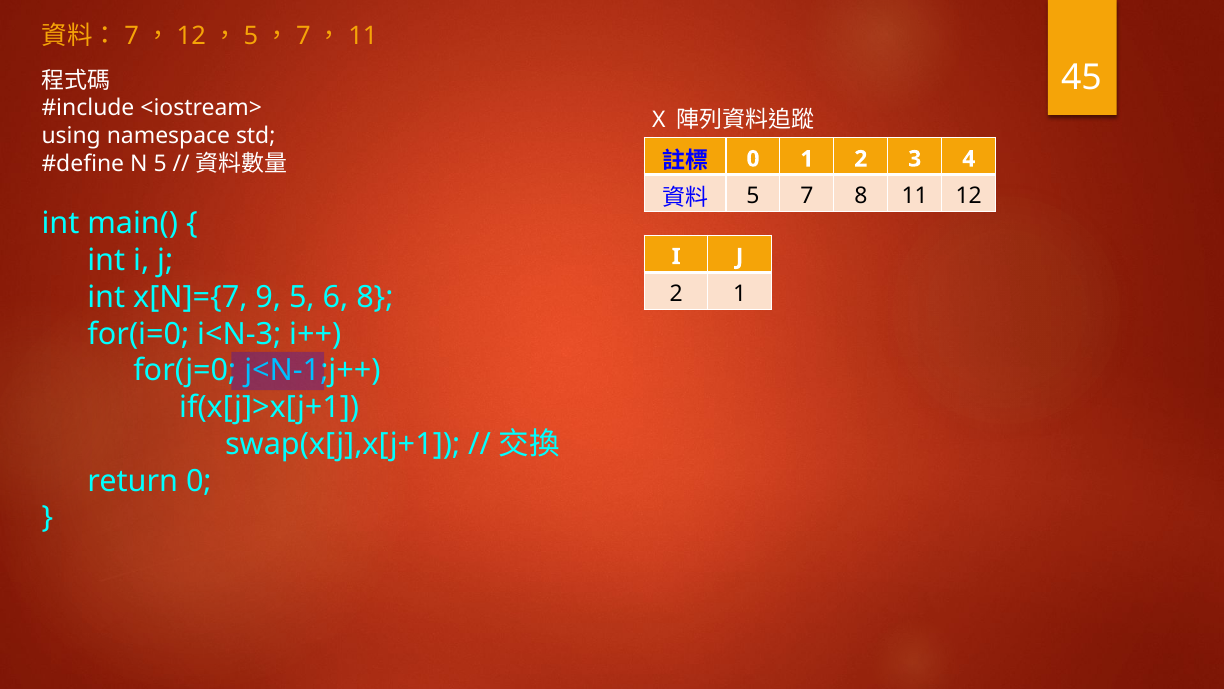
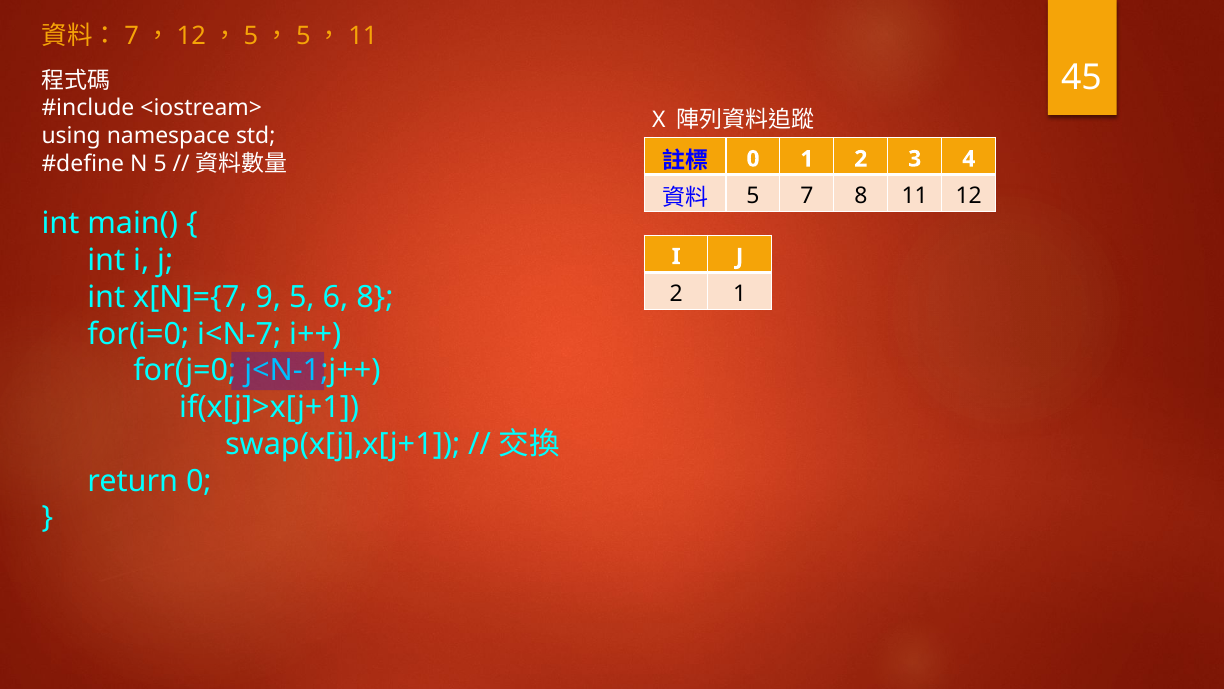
7 at (303, 36): 7 -> 5
i<N-3: i<N-3 -> i<N-7
